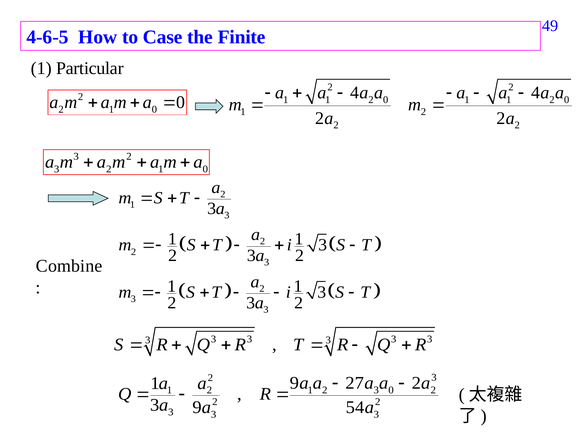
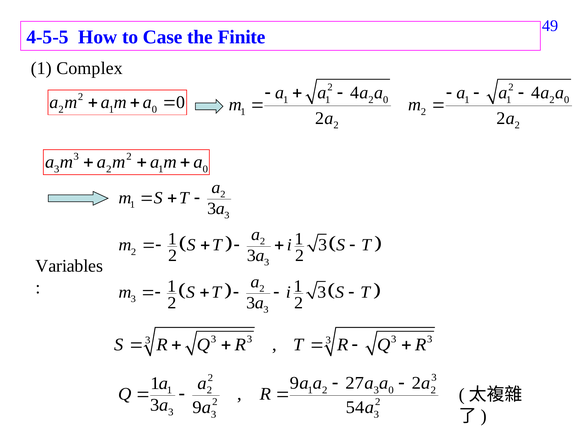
4-6-5: 4-6-5 -> 4-5-5
Particular: Particular -> Complex
Combine: Combine -> Variables
